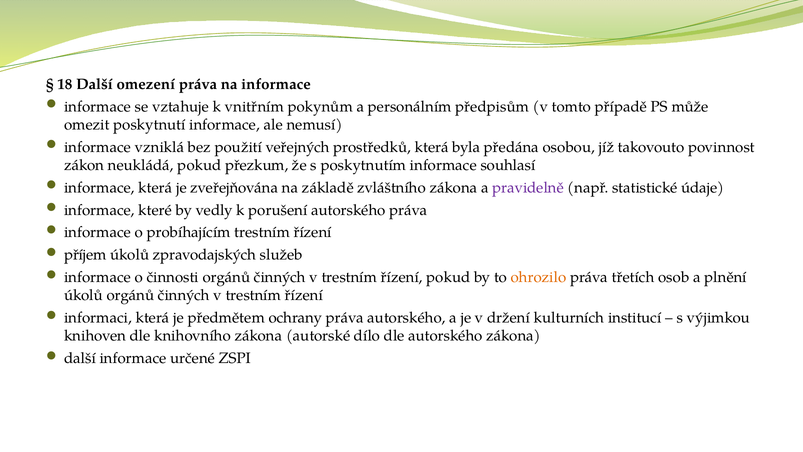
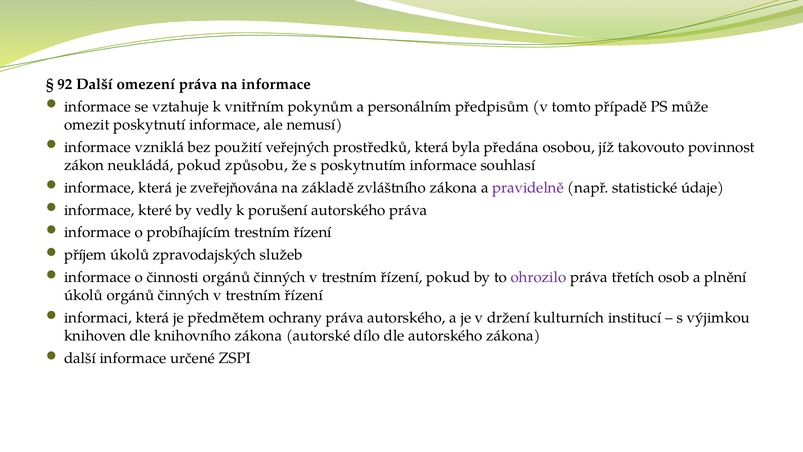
18: 18 -> 92
přezkum: přezkum -> způsobu
ohrozilo colour: orange -> purple
